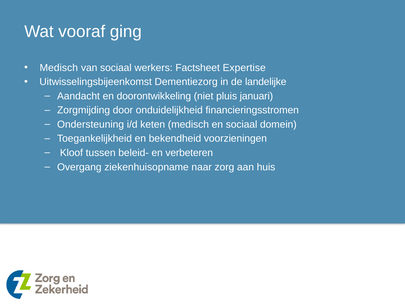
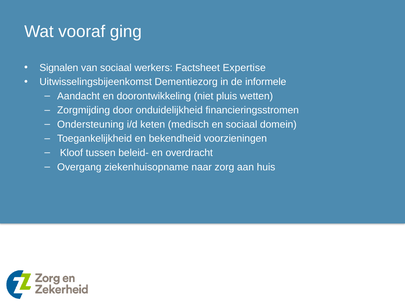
Medisch at (59, 68): Medisch -> Signalen
landelijke: landelijke -> informele
januari: januari -> wetten
verbeteren: verbeteren -> overdracht
